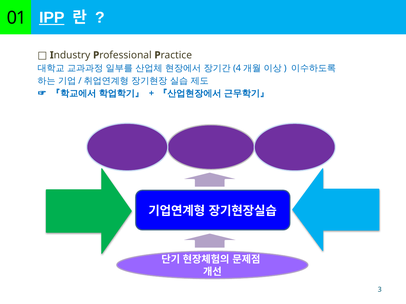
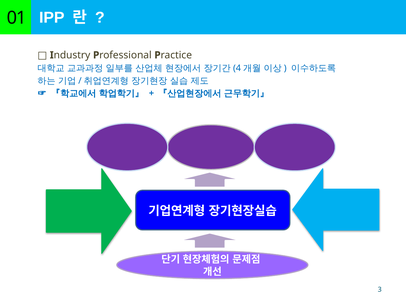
IPP underline: present -> none
